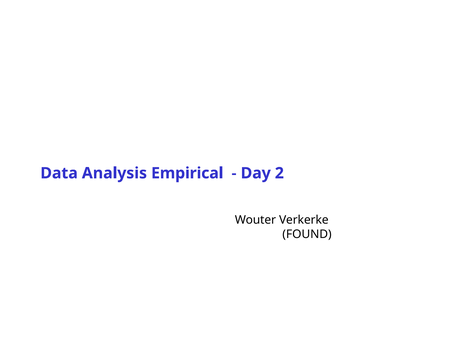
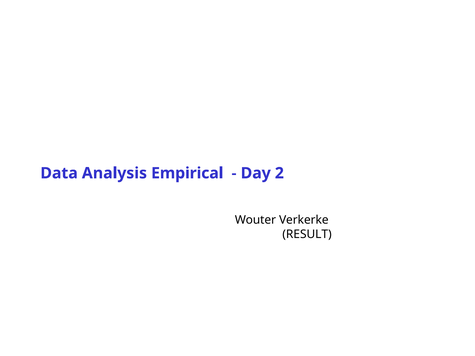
FOUND: FOUND -> RESULT
